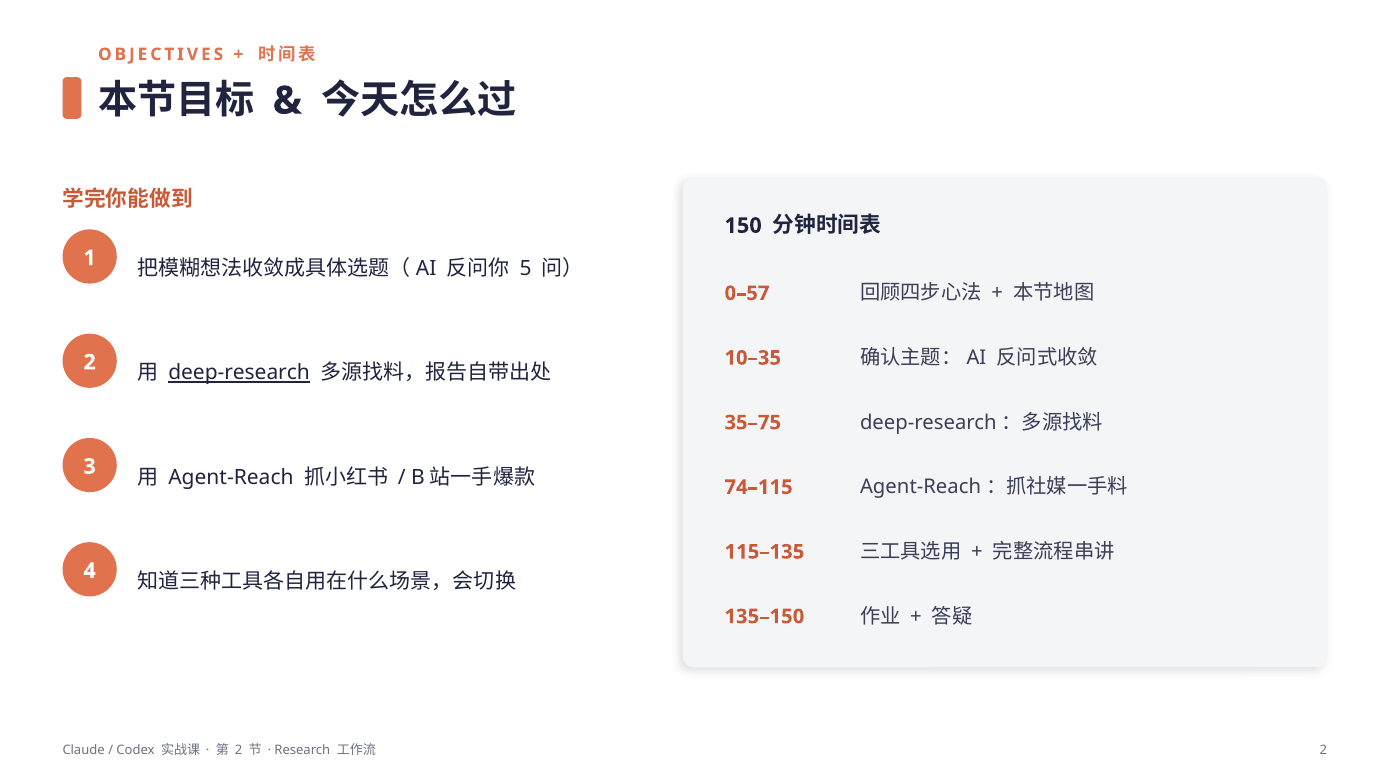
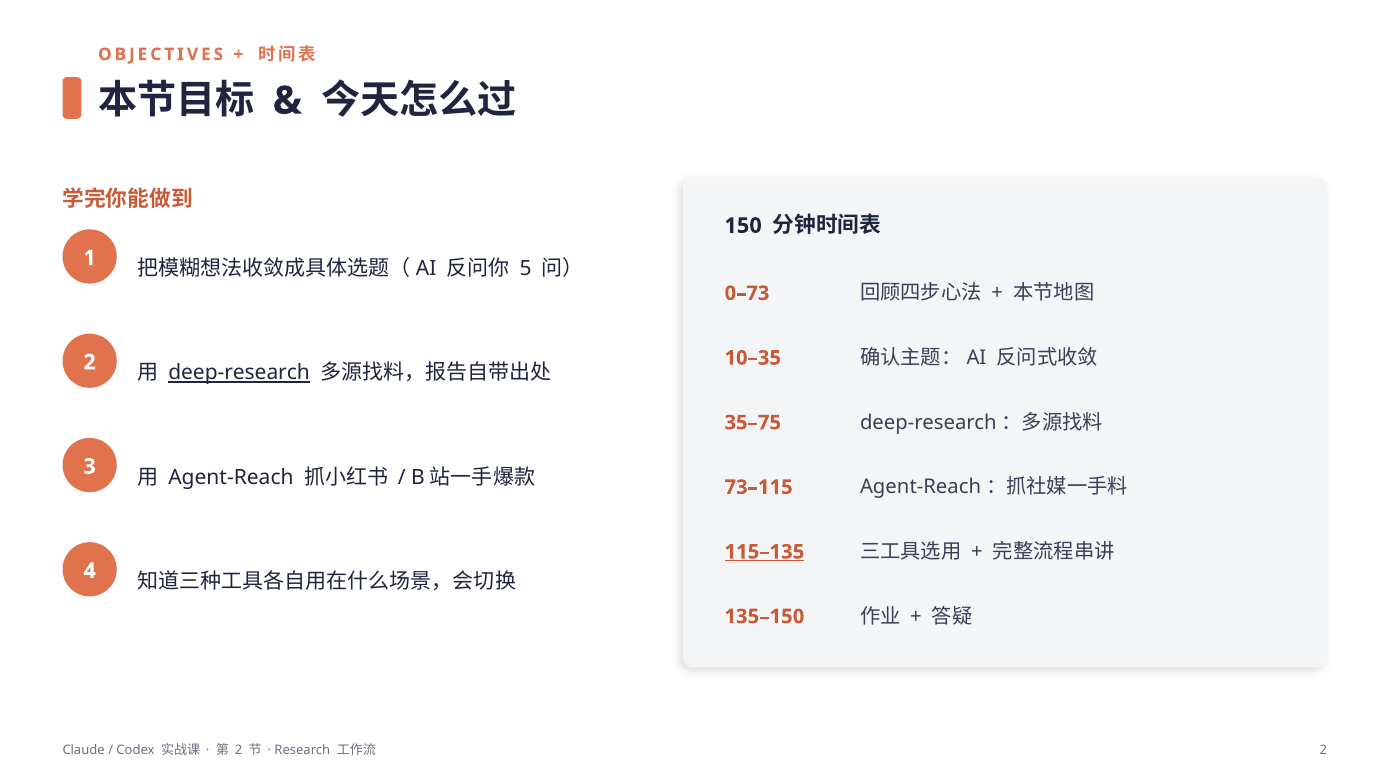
0–57: 0–57 -> 0–73
74–115: 74–115 -> 73–115
115–135 underline: none -> present
